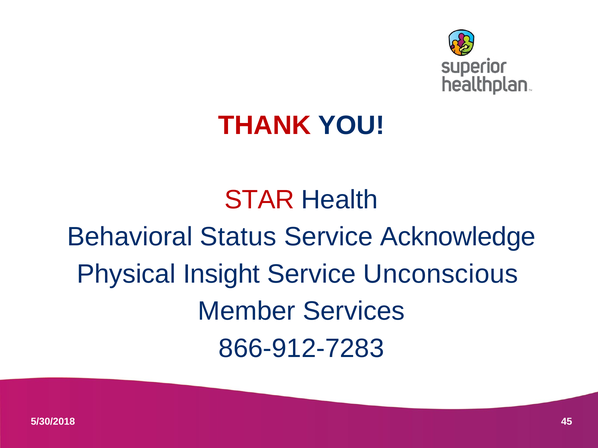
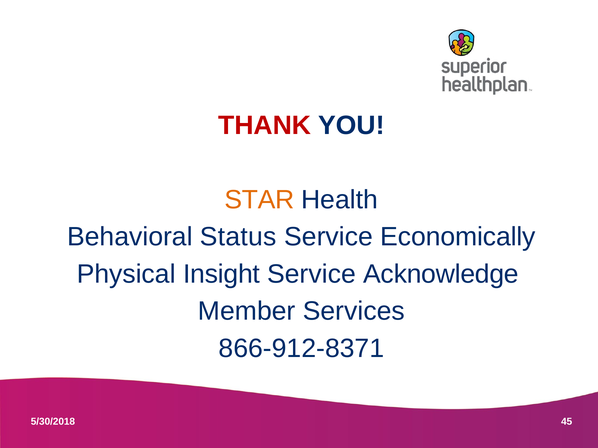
STAR colour: red -> orange
Acknowledge: Acknowledge -> Economically
Unconscious: Unconscious -> Acknowledge
866-912-7283: 866-912-7283 -> 866-912-8371
